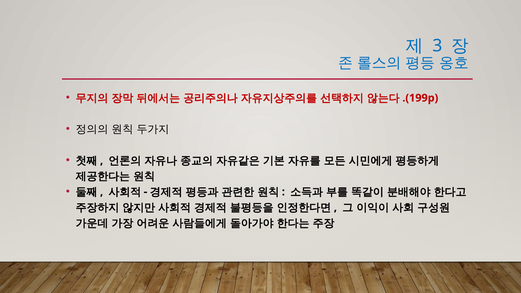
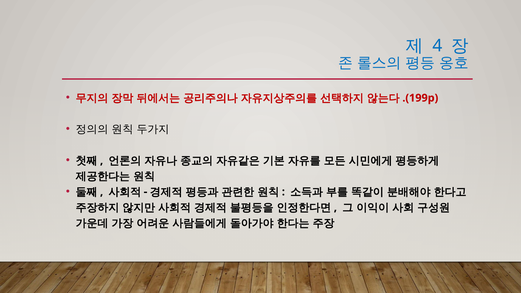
3: 3 -> 4
